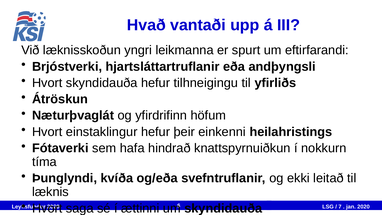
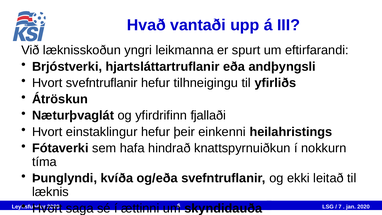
Hvort skyndidauða: skyndidauða -> svefntruflanir
höfum: höfum -> fjallaði
